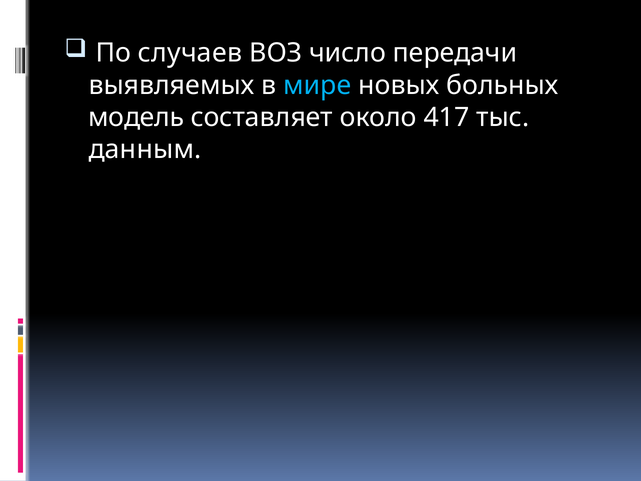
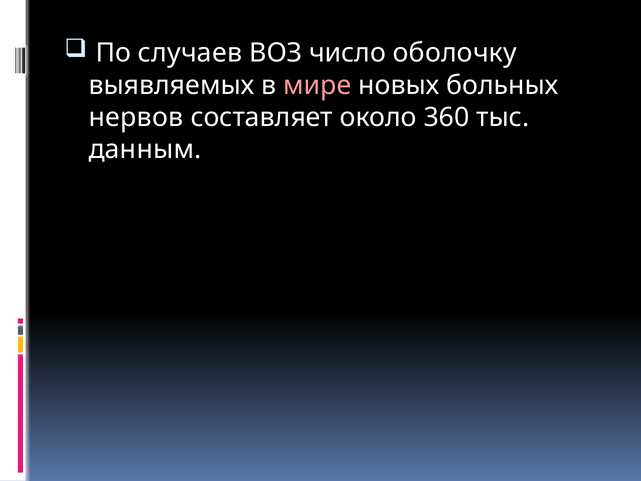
передачи: передачи -> оболочку
мире colour: light blue -> pink
модель: модель -> нервов
417: 417 -> 360
